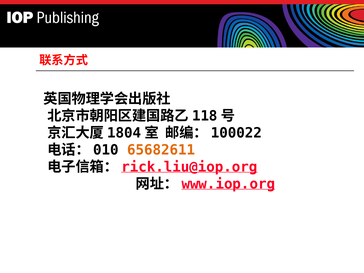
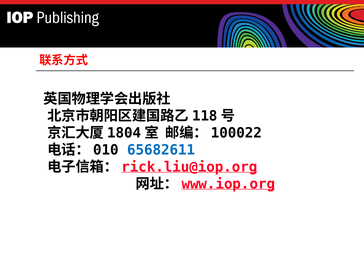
65682611 colour: orange -> blue
